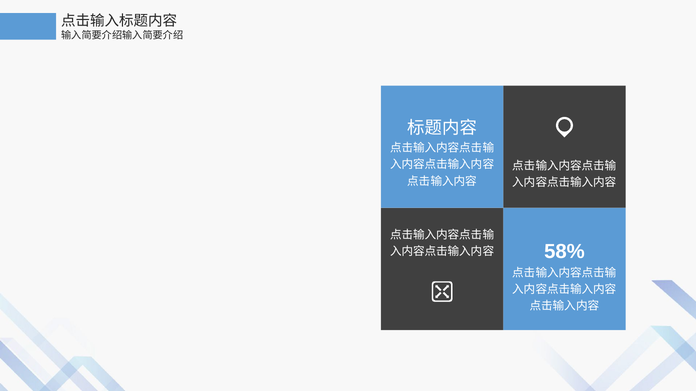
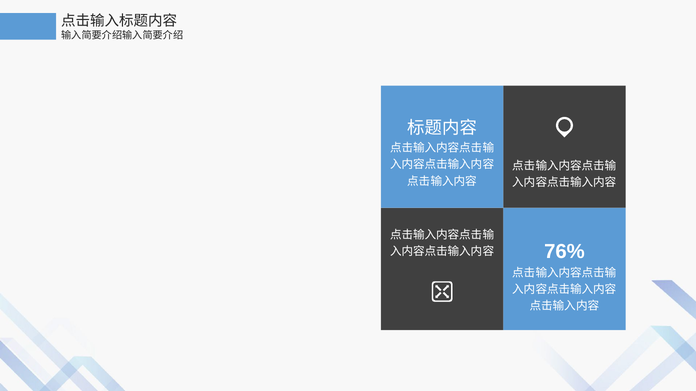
58%: 58% -> 76%
